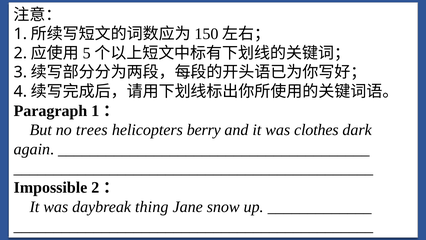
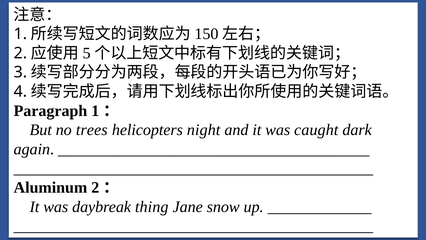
berry: berry -> night
clothes: clothes -> caught
Impossible: Impossible -> Aluminum
